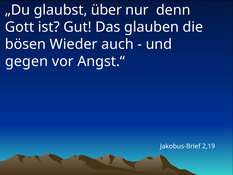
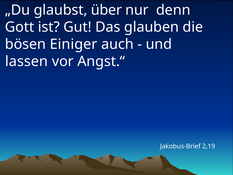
Wieder: Wieder -> Einiger
gegen: gegen -> lassen
